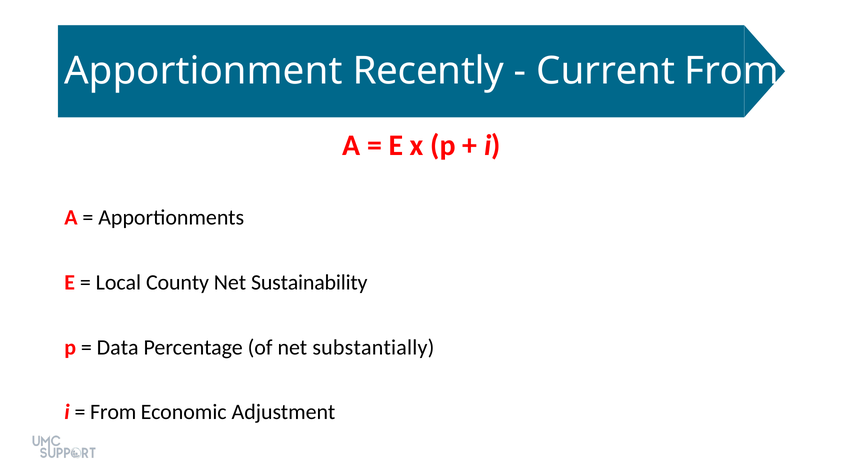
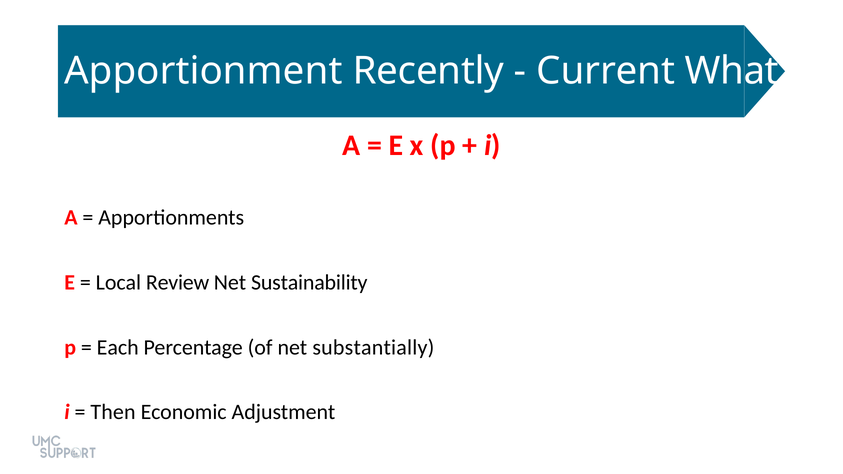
Current From: From -> What
County: County -> Review
Data: Data -> Each
From at (113, 412): From -> Then
